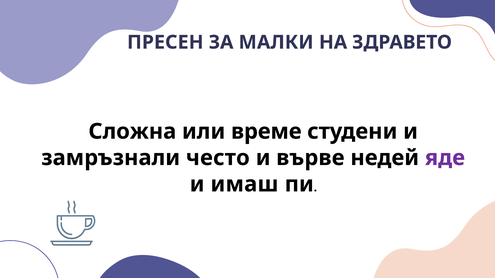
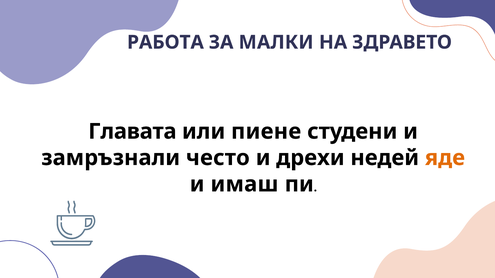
ПРЕСЕН: ПРЕСЕН -> РАБОТА
Сложна: Сложна -> Главата
време: време -> пиене
върве: върве -> дрехи
яде colour: purple -> orange
